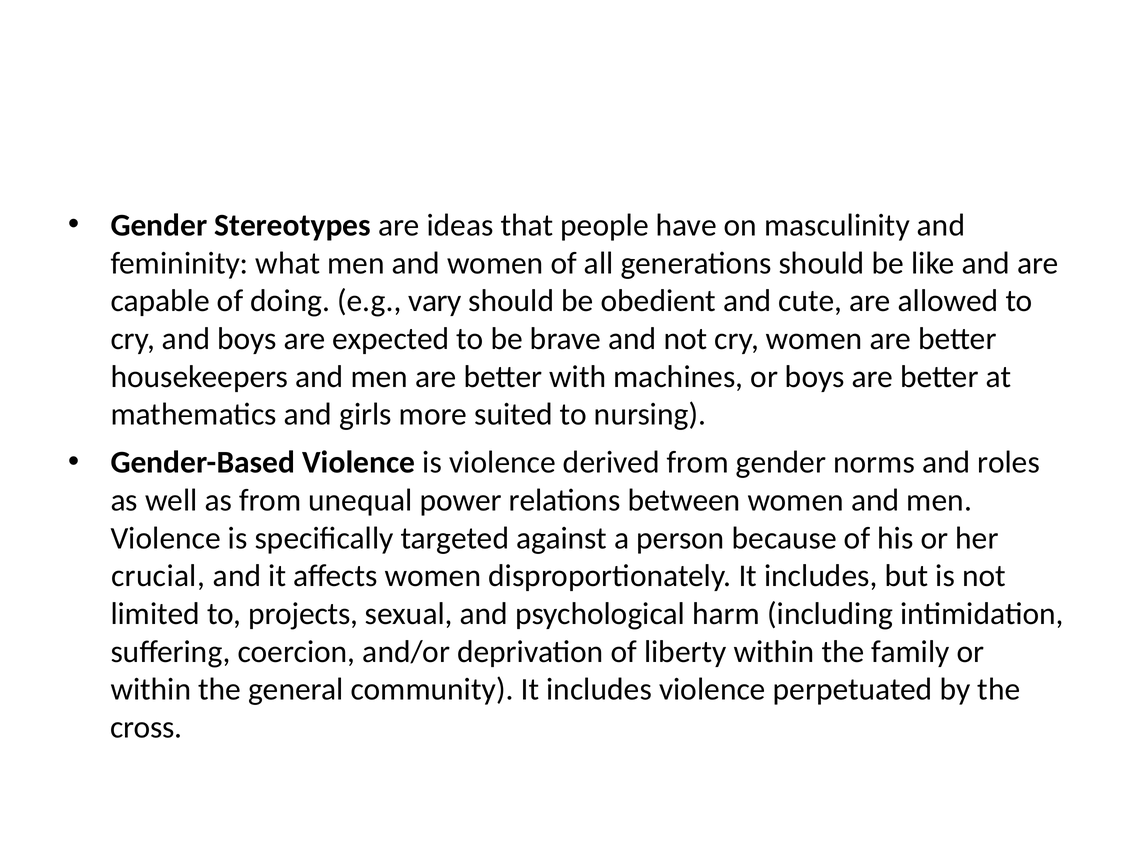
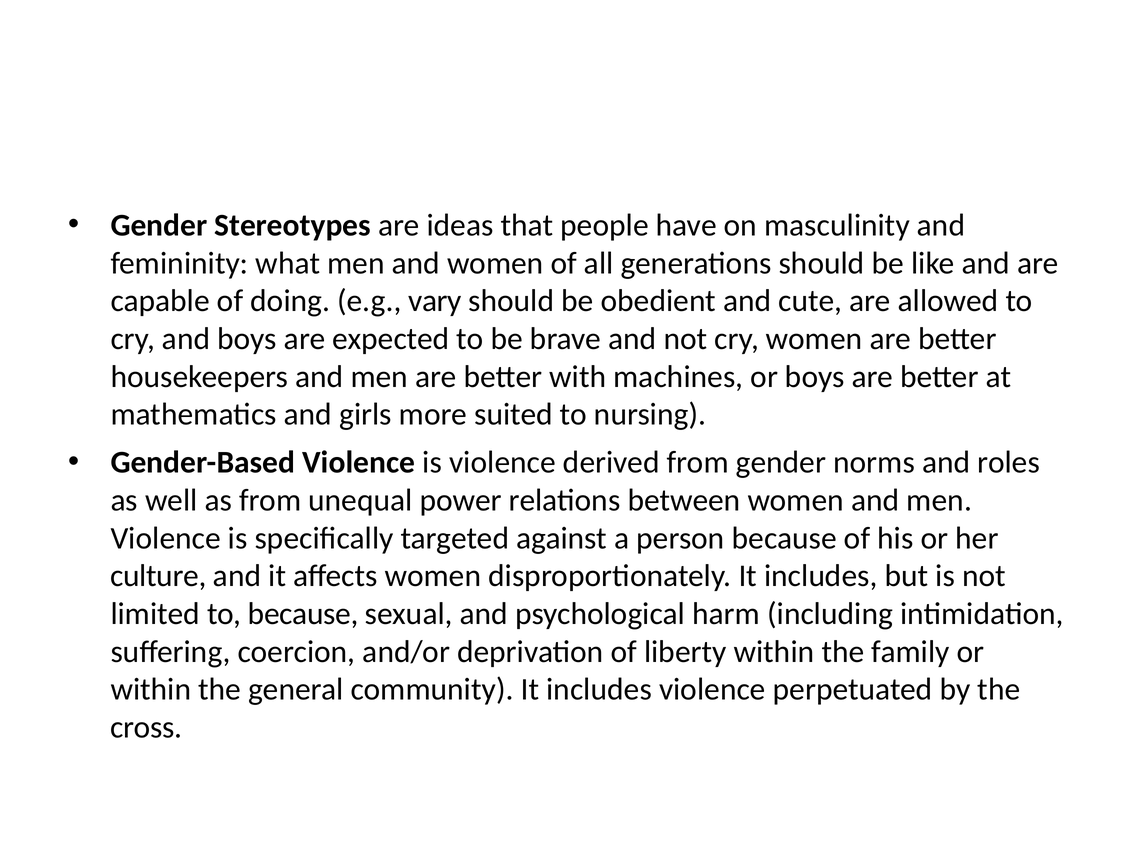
crucial: crucial -> culture
to projects: projects -> because
